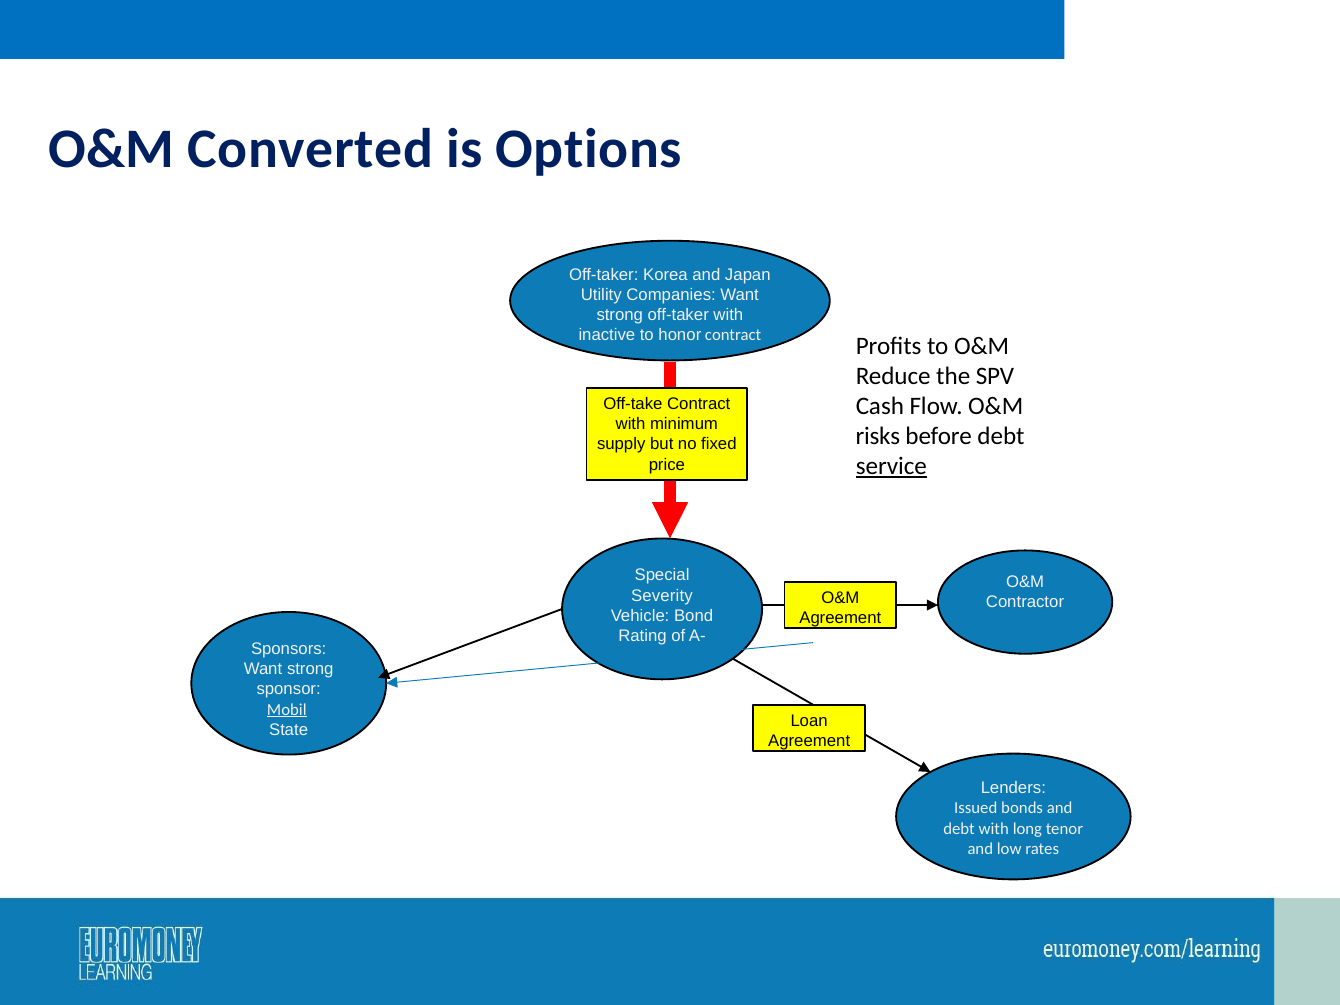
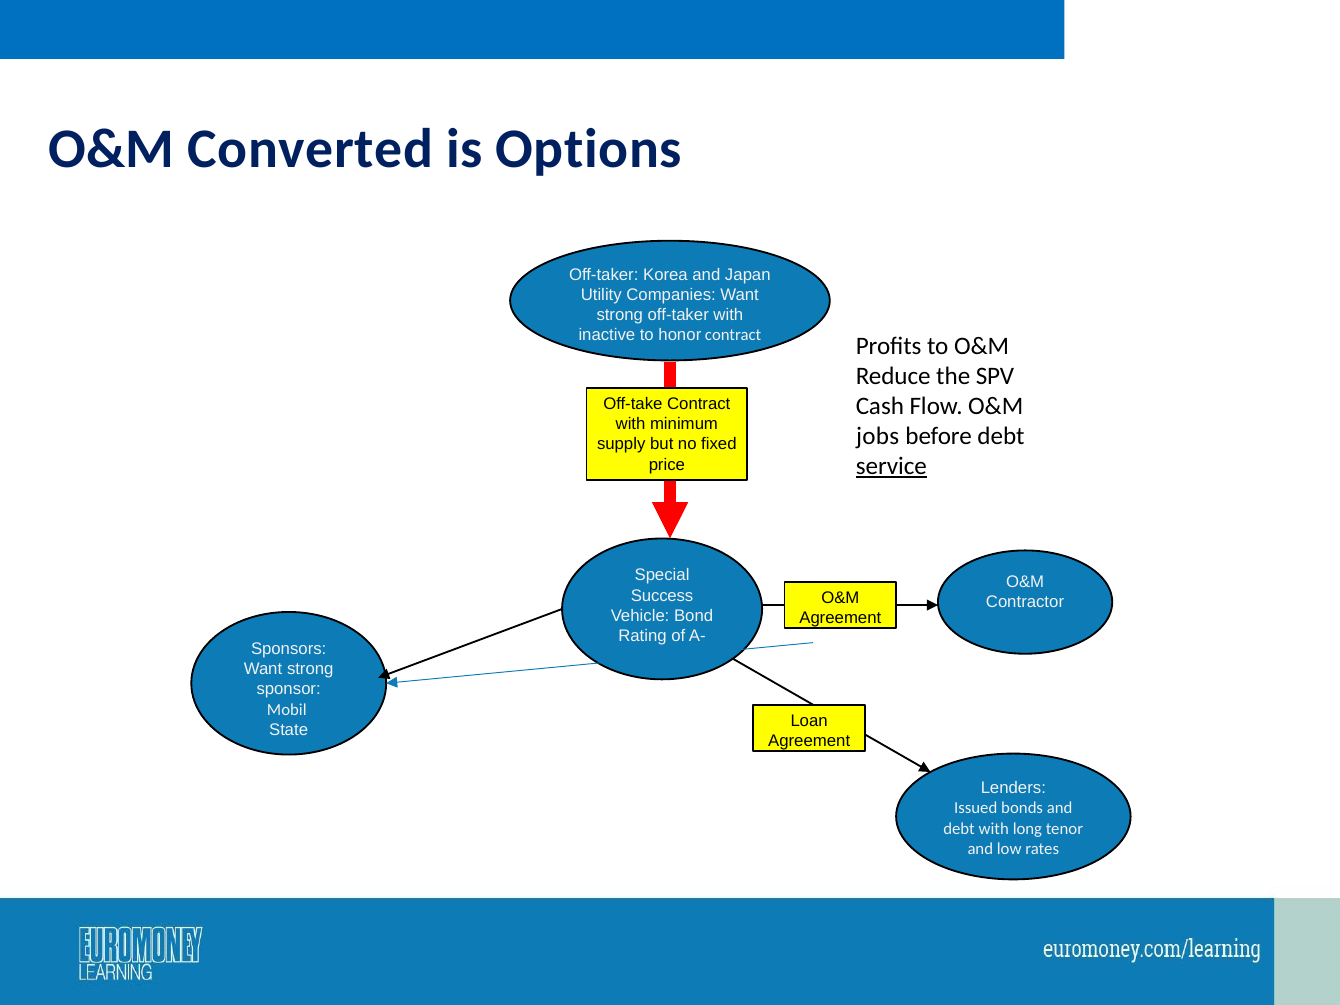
risks: risks -> jobs
Severity: Severity -> Success
Mobil underline: present -> none
